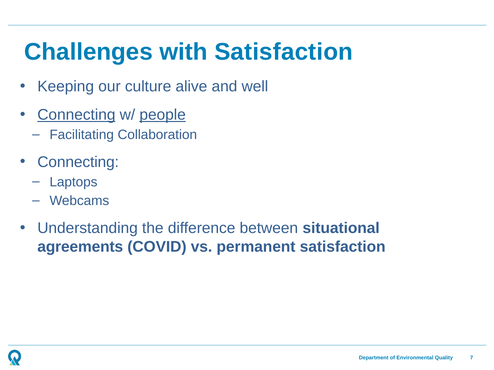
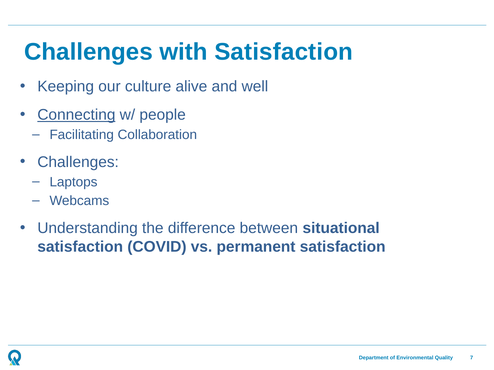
people underline: present -> none
Connecting at (78, 162): Connecting -> Challenges
agreements at (80, 247): agreements -> satisfaction
